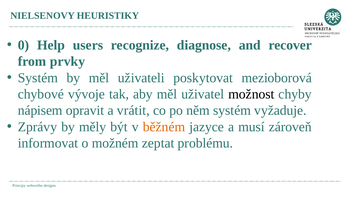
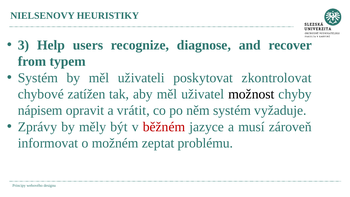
0: 0 -> 3
prvky: prvky -> typem
mezioborová: mezioborová -> zkontrolovat
vývoje: vývoje -> zatížen
běžném colour: orange -> red
